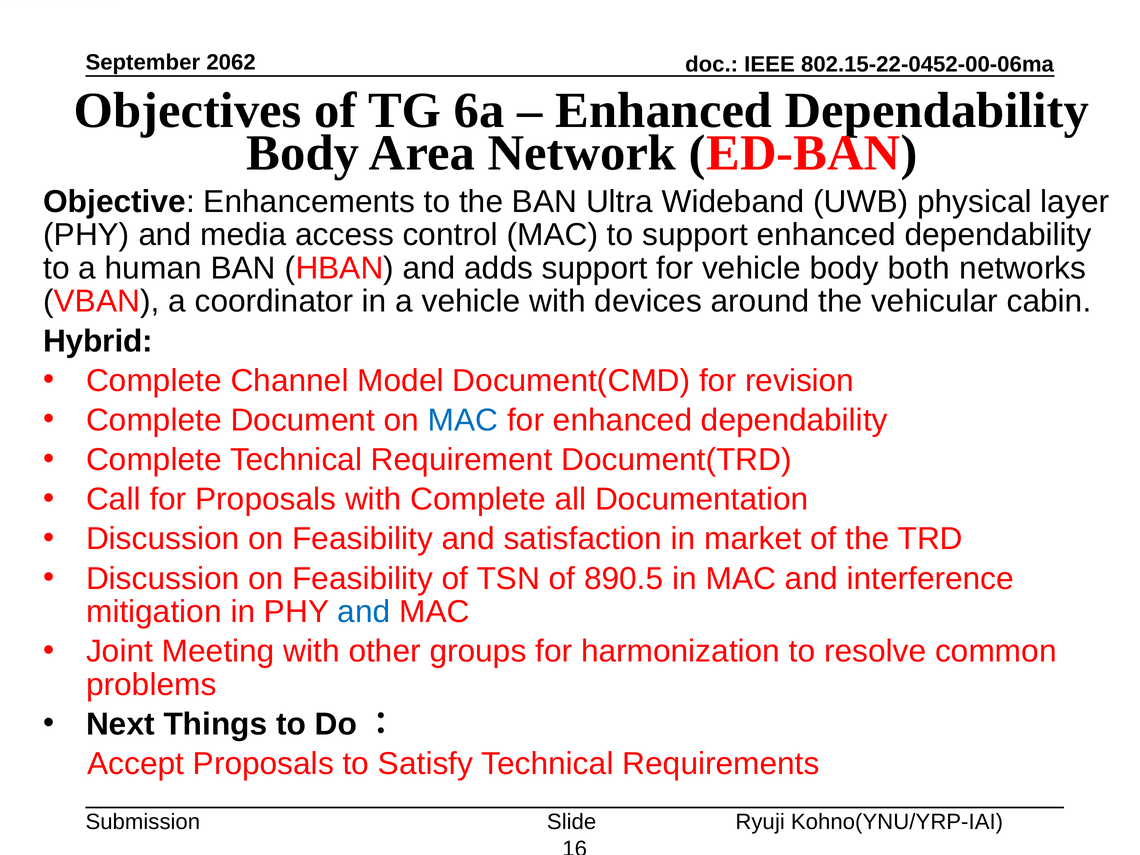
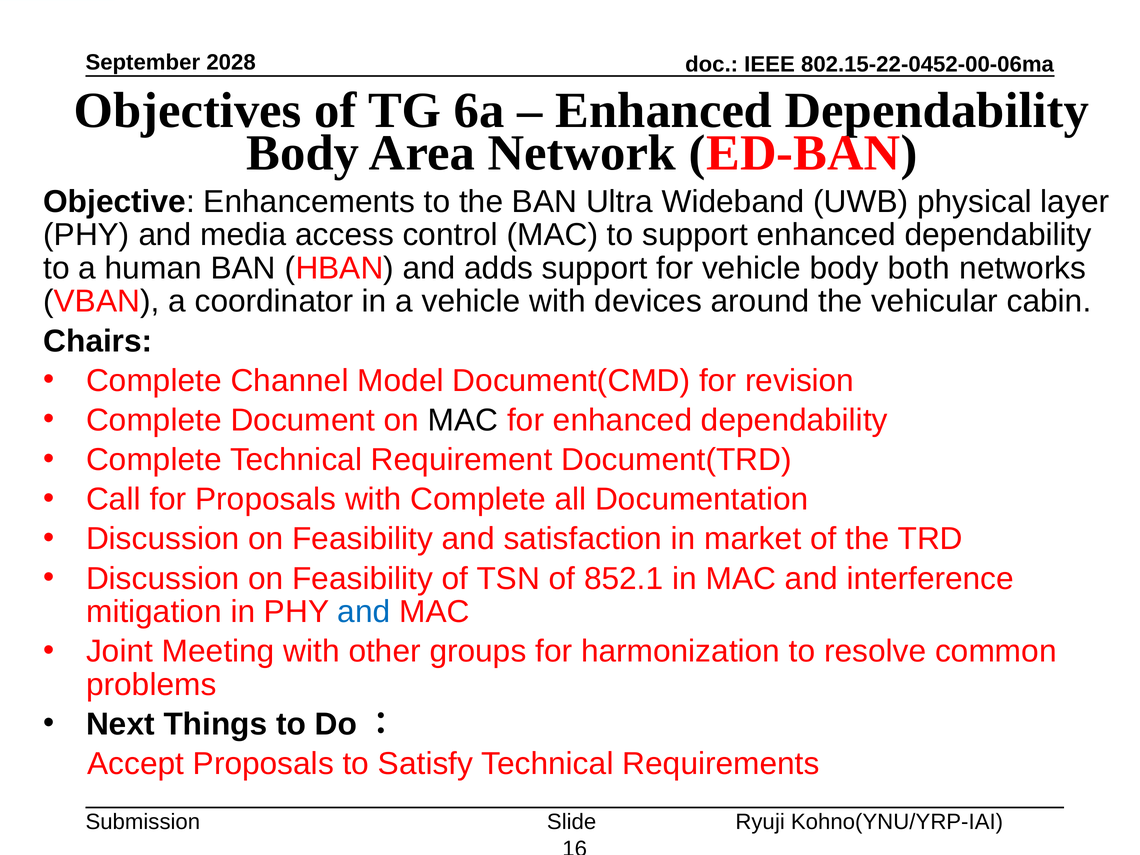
2062: 2062 -> 2028
Hybrid: Hybrid -> Chairs
MAC at (463, 420) colour: blue -> black
890.5: 890.5 -> 852.1
